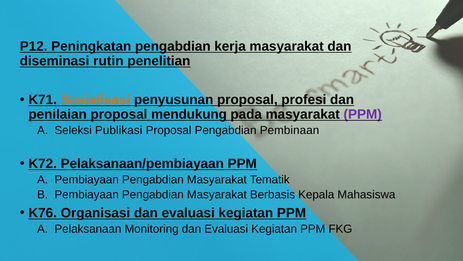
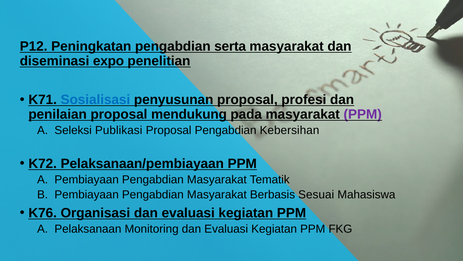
kerja: kerja -> serta
rutin: rutin -> expo
Sosialisasi colour: orange -> blue
Pembinaan: Pembinaan -> Kebersihan
Kepala: Kepala -> Sesuai
